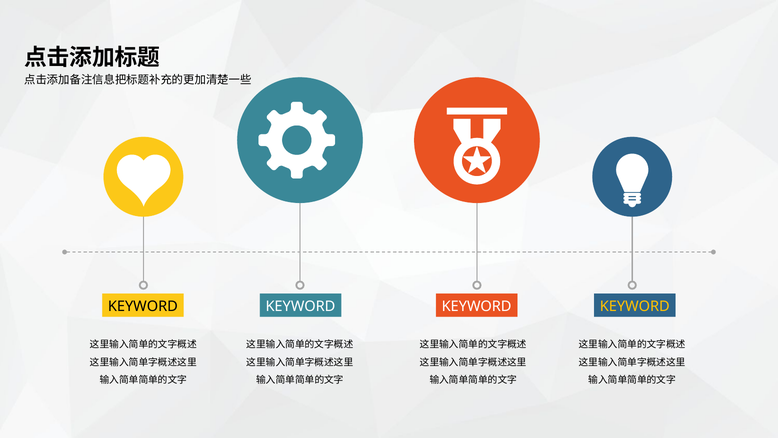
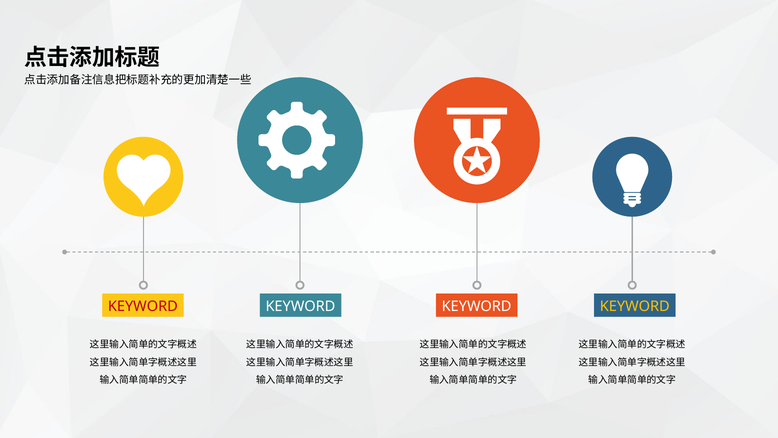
KEYWORD at (143, 306) colour: black -> red
